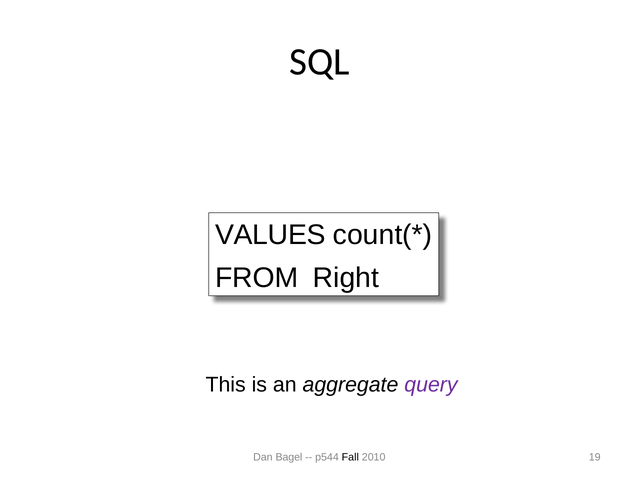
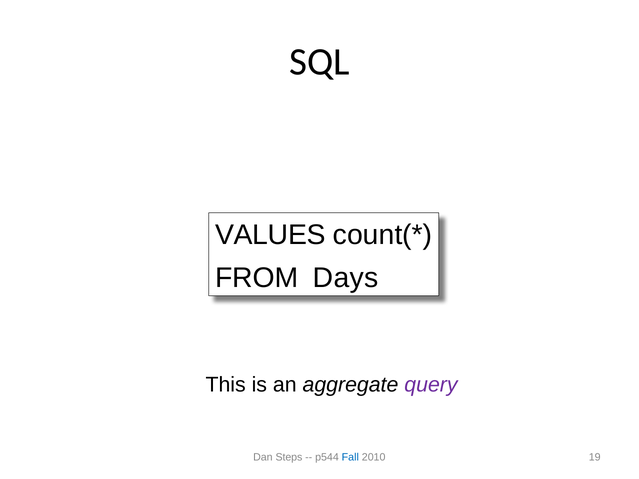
Right: Right -> Days
Bagel: Bagel -> Steps
Fall colour: black -> blue
